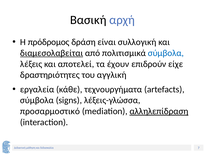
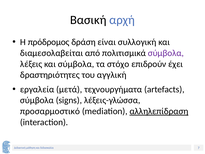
διαμεσολαβείται underline: present -> none
σύμβολα at (166, 53) colour: blue -> purple
και αποτελεί: αποτελεί -> σύμβολα
έχουν: έχουν -> στόχο
είχε: είχε -> έχει
κάθε: κάθε -> μετά
